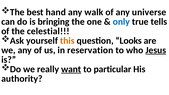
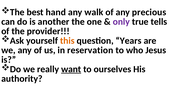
universe: universe -> precious
bringing: bringing -> another
only colour: blue -> purple
celestial: celestial -> provider
Looks: Looks -> Years
Jesus underline: present -> none
particular: particular -> ourselves
